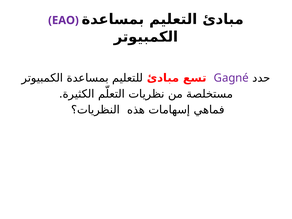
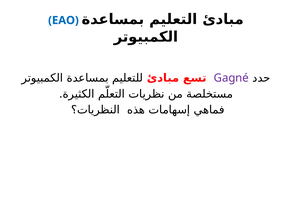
EAO colour: purple -> blue
